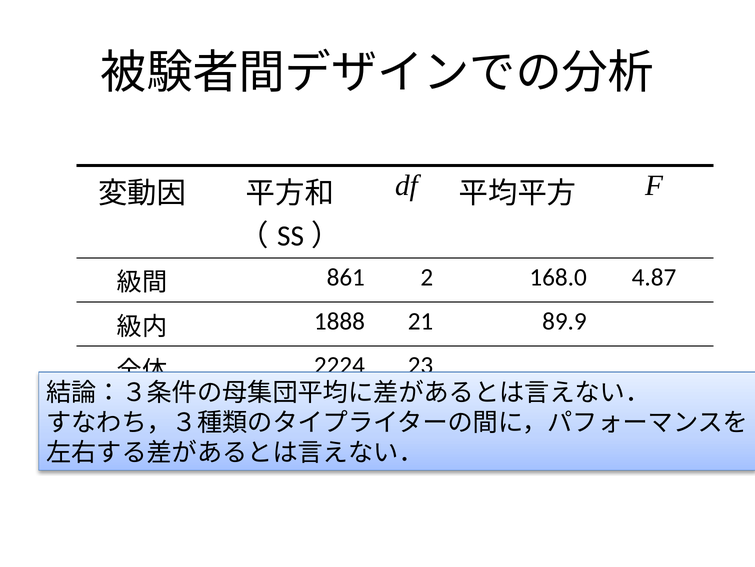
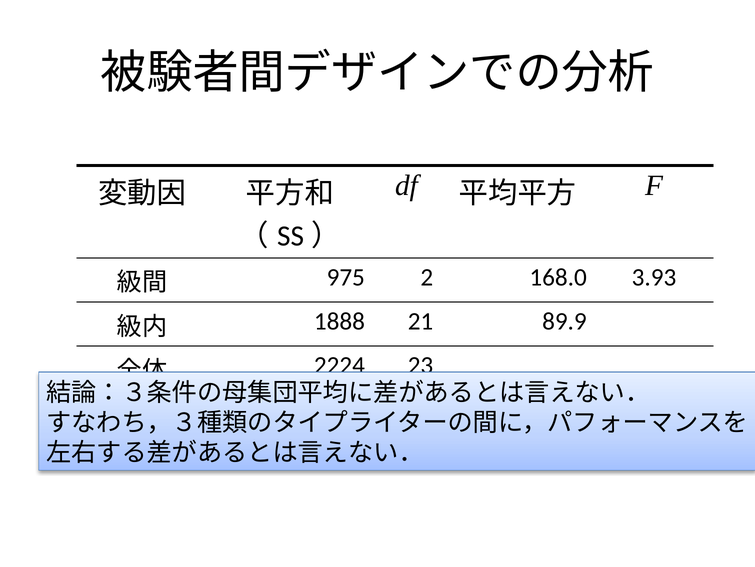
861: 861 -> 975
4.87: 4.87 -> 3.93
